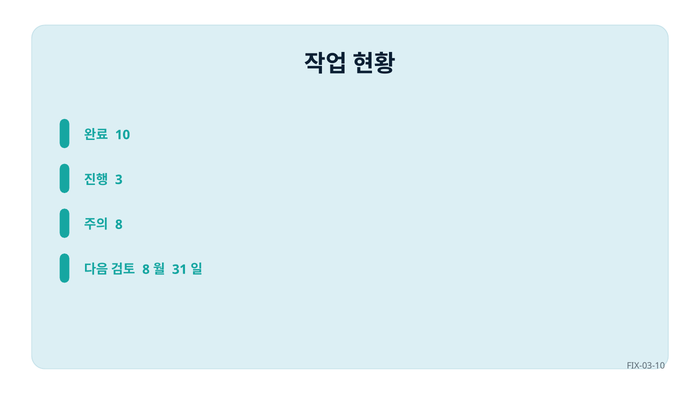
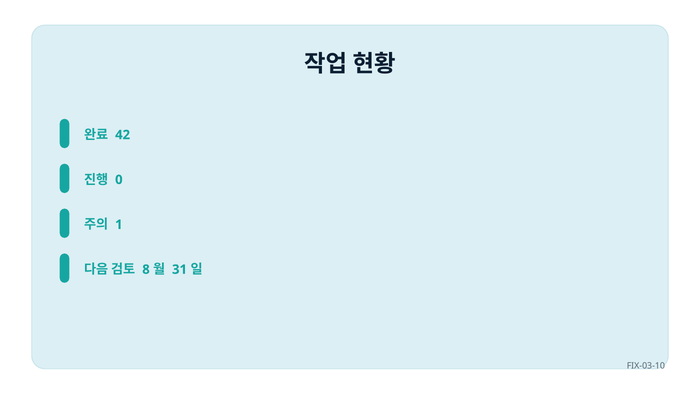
10: 10 -> 42
3: 3 -> 0
8 at (119, 224): 8 -> 1
